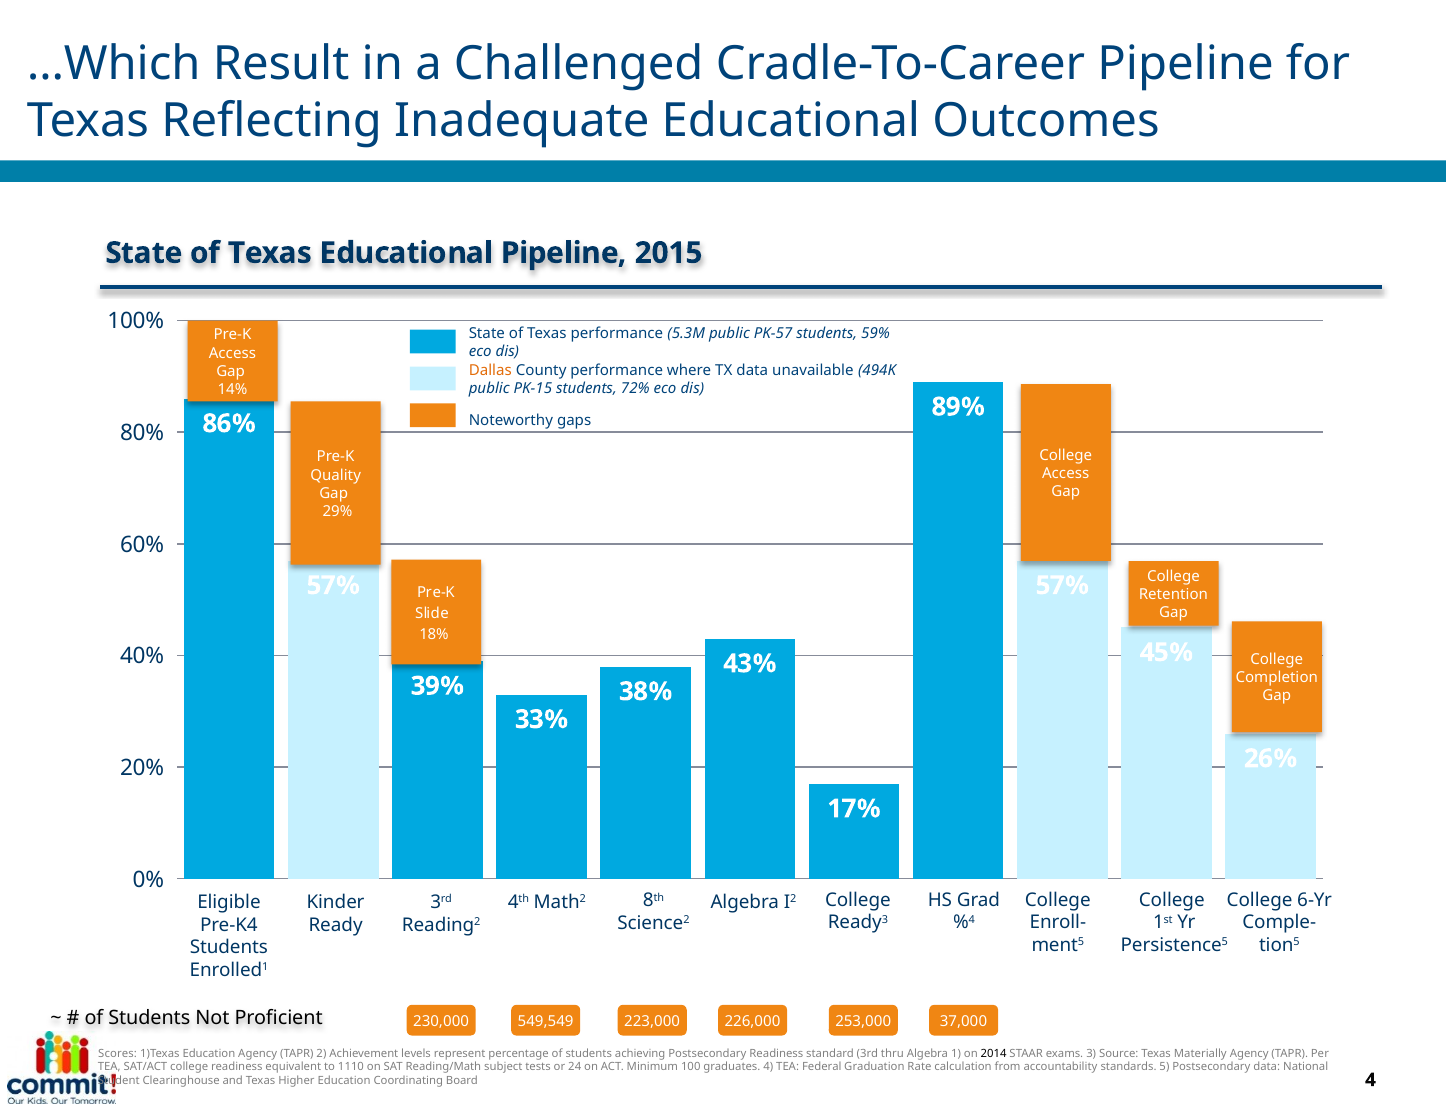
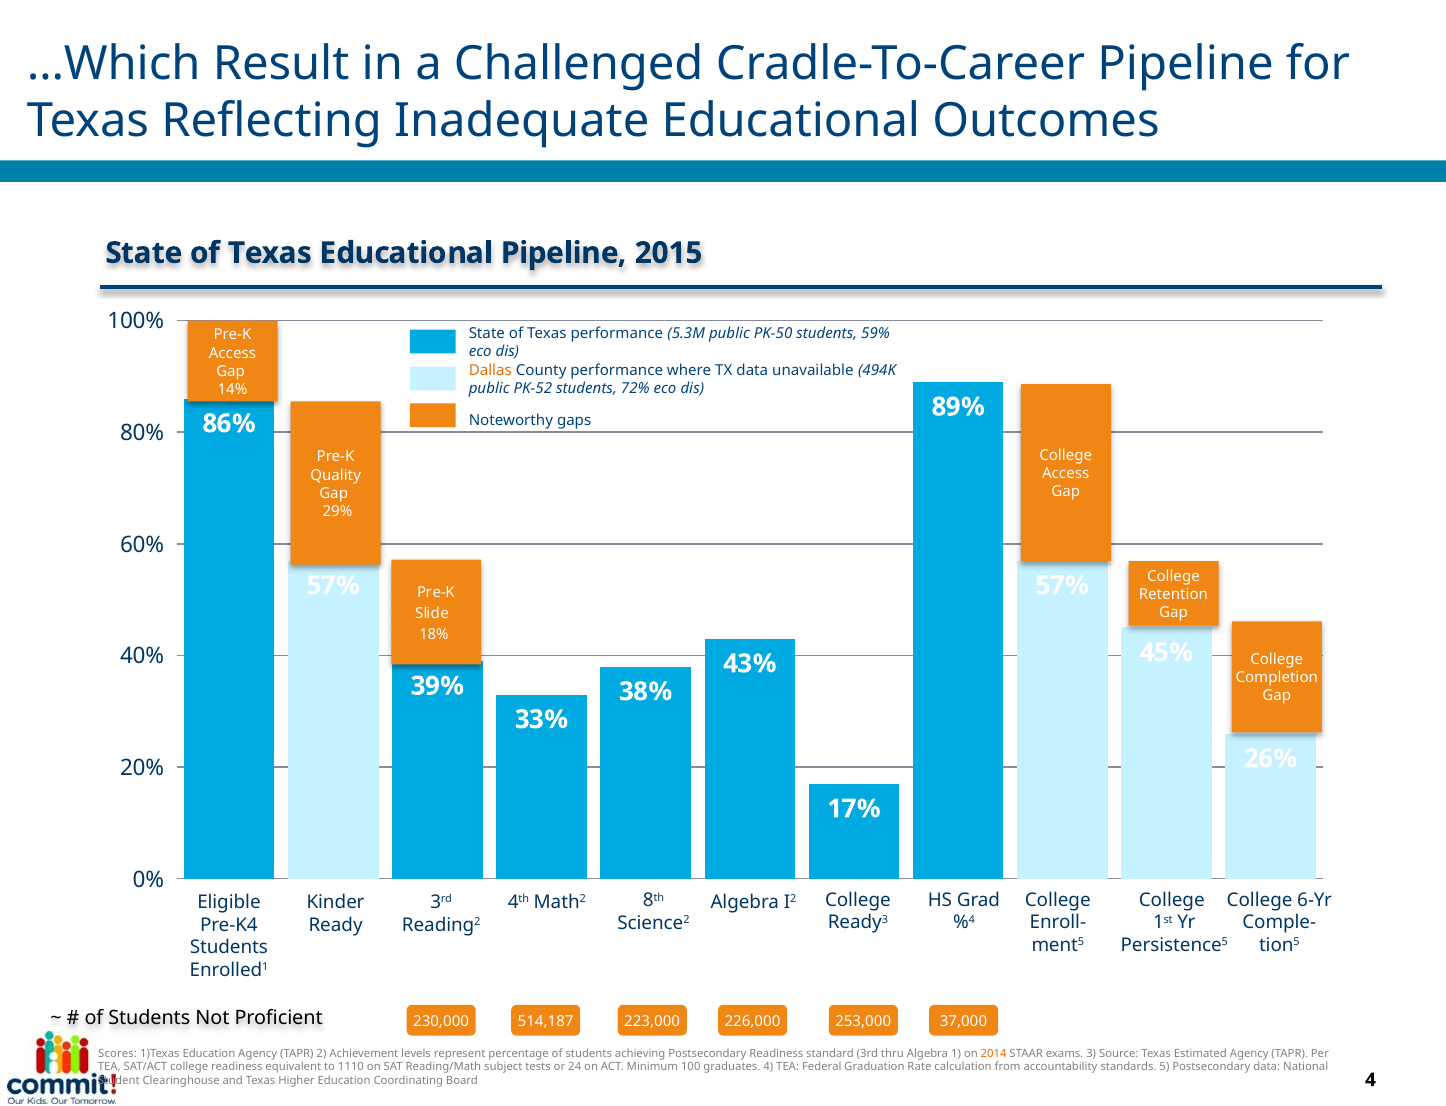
PK-57: PK-57 -> PK-50
PK-15: PK-15 -> PK-52
549,549: 549,549 -> 514,187
2014 colour: black -> orange
Materially: Materially -> Estimated
